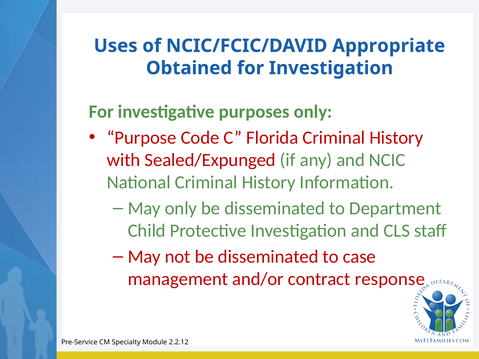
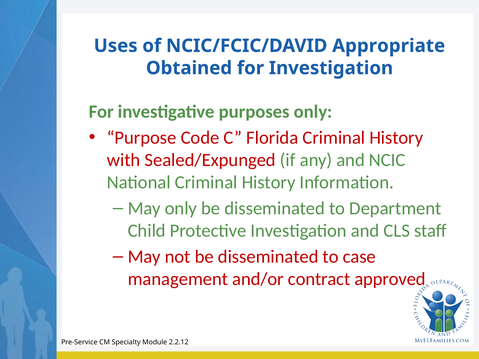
response: response -> approved
